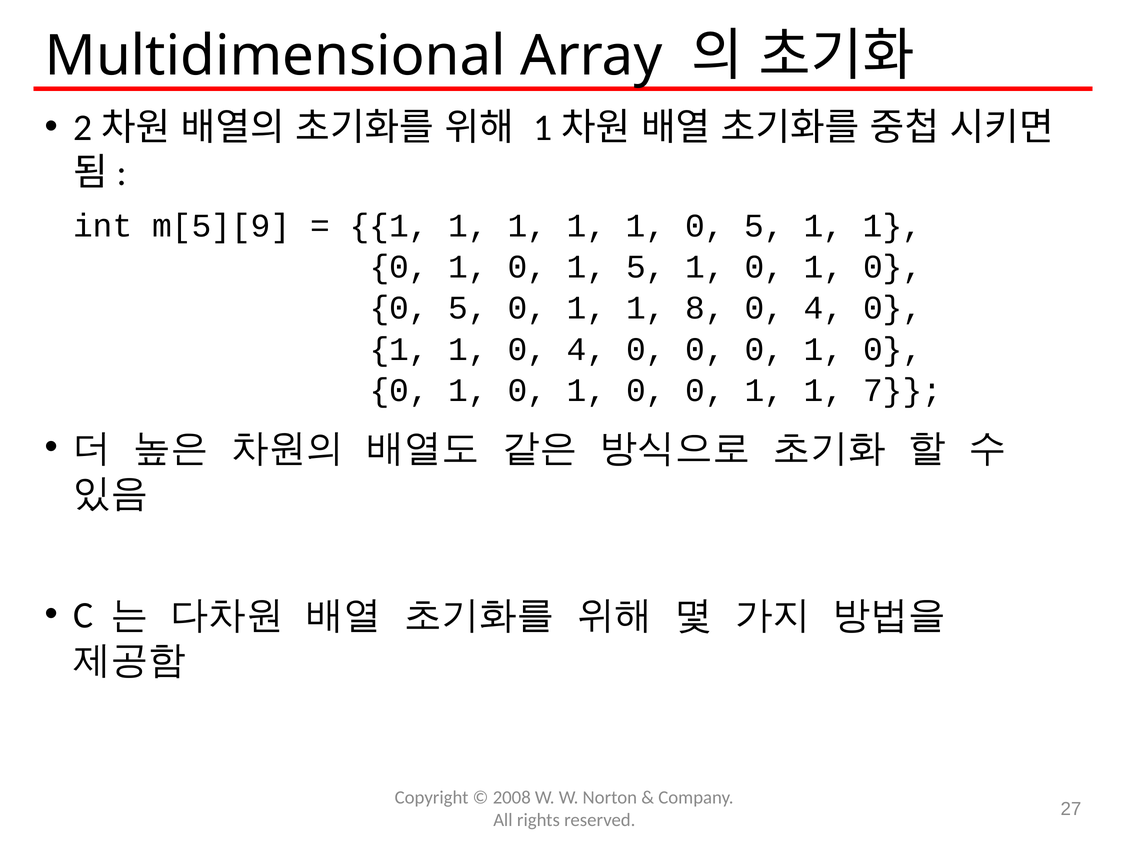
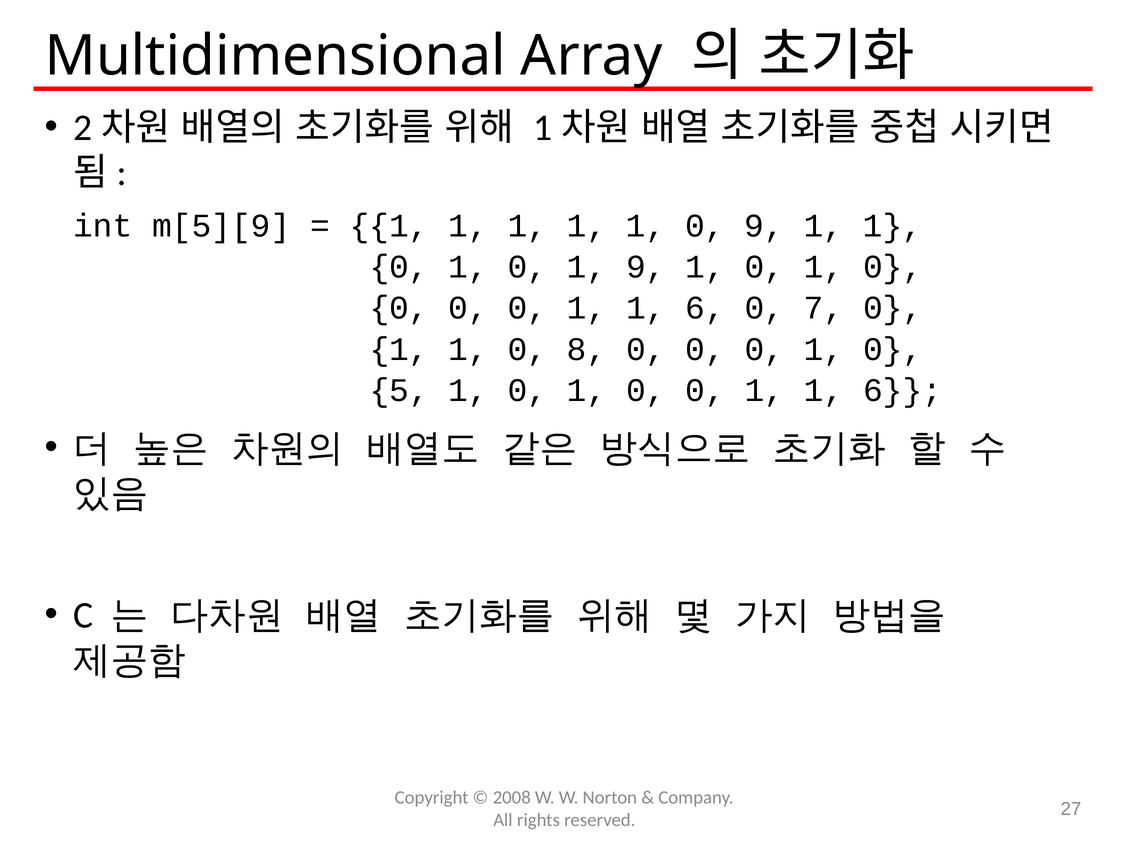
1 0 5: 5 -> 9
1 5: 5 -> 9
5 at (468, 308): 5 -> 0
8 at (705, 308): 8 -> 6
4 at (824, 308): 4 -> 7
1 0 4: 4 -> 8
0 at (399, 390): 0 -> 5
7 at (903, 390): 7 -> 6
